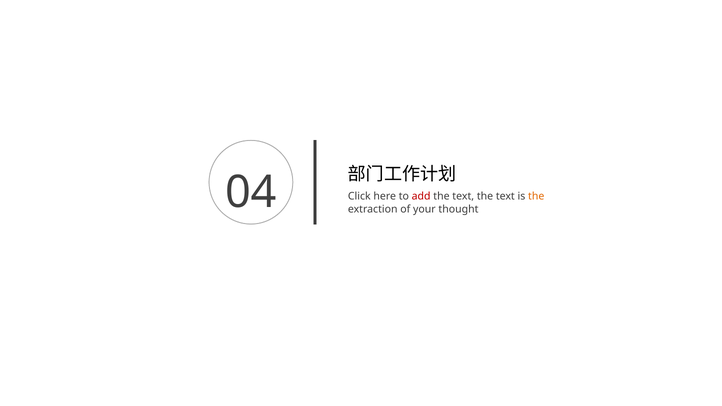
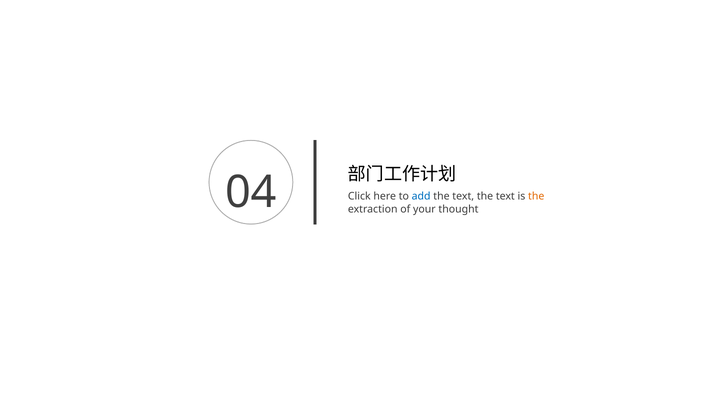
add colour: red -> blue
